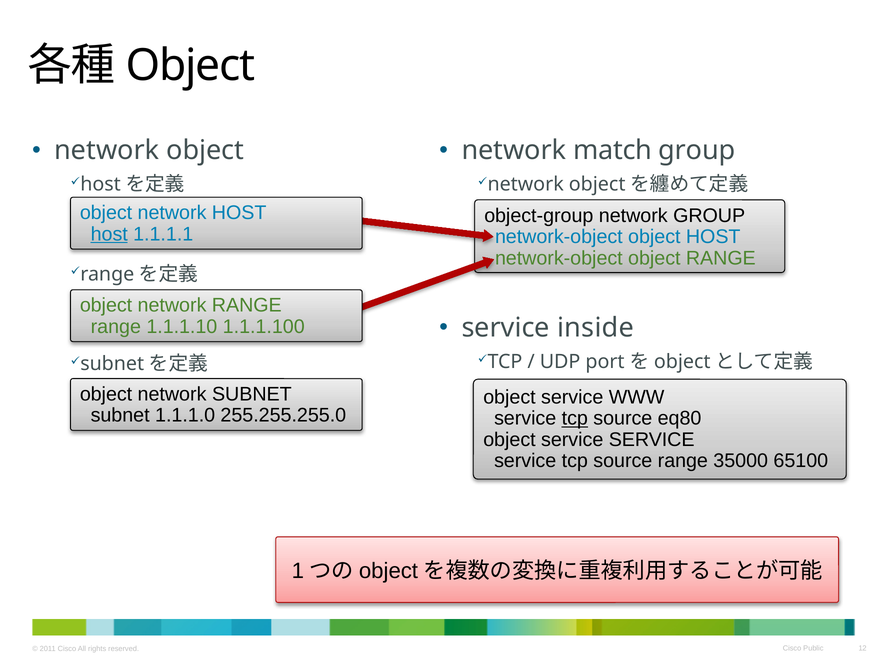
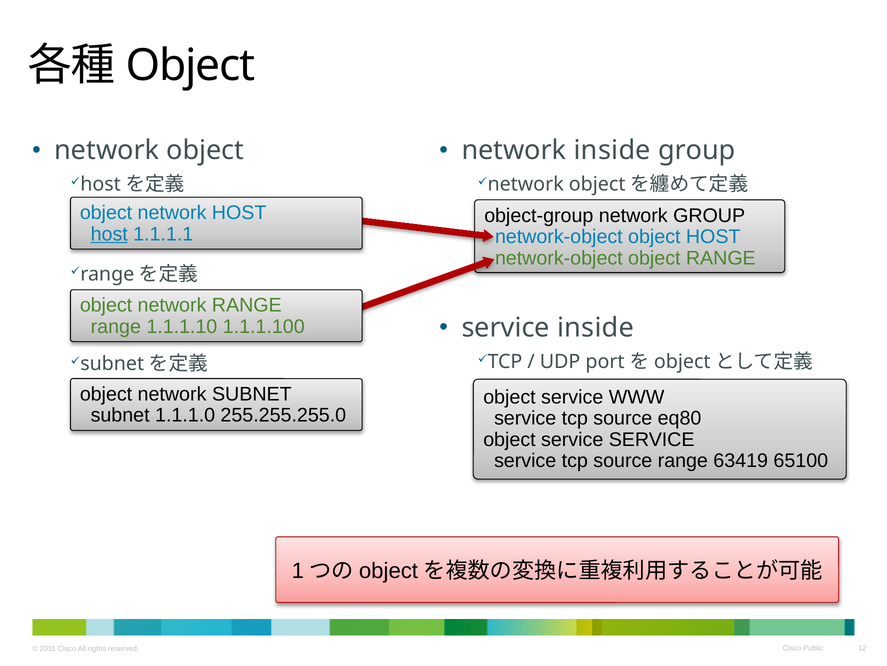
network match: match -> inside
tcp at (575, 418) underline: present -> none
35000: 35000 -> 63419
